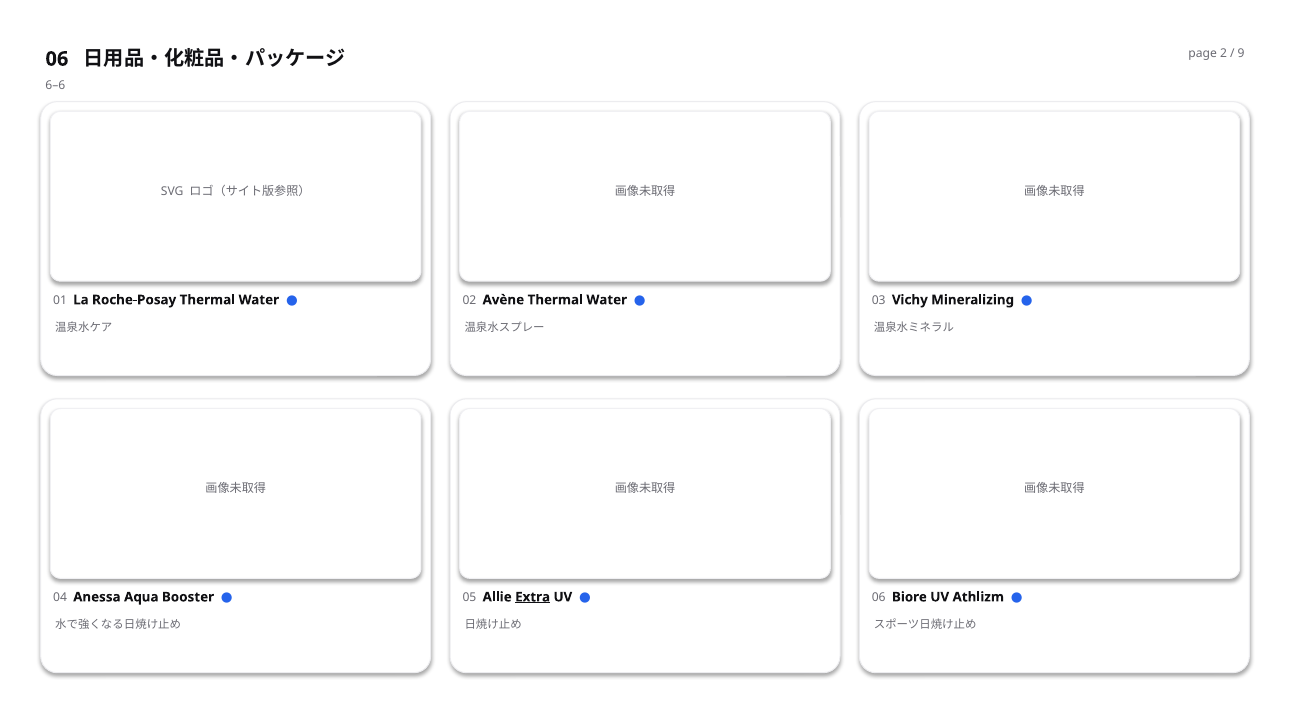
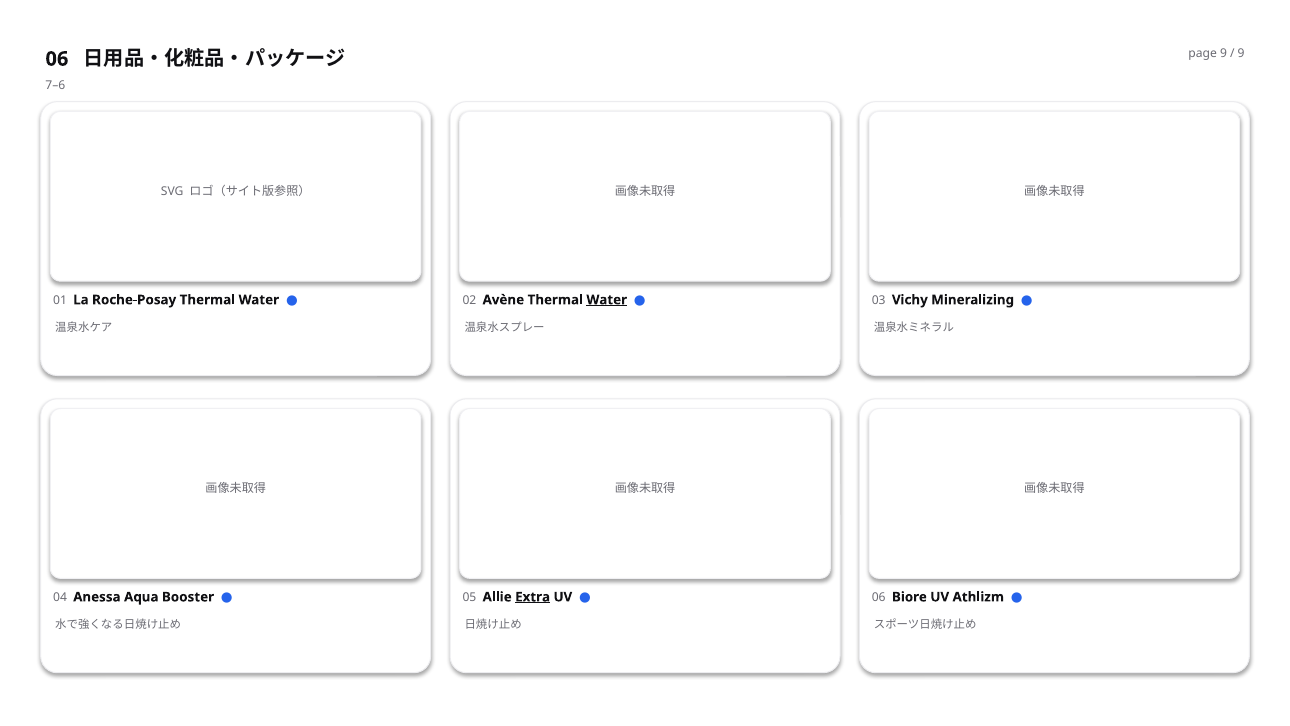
page 2: 2 -> 9
6–6: 6–6 -> 7–6
Water at (607, 300) underline: none -> present
